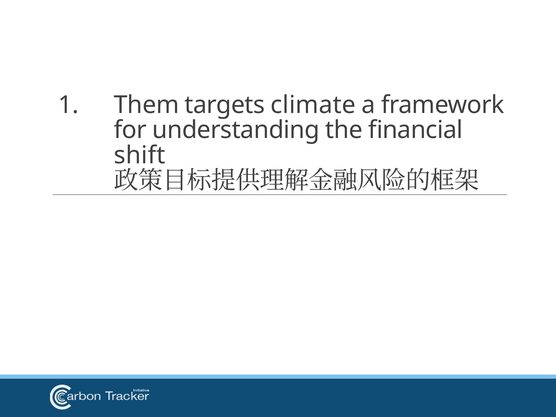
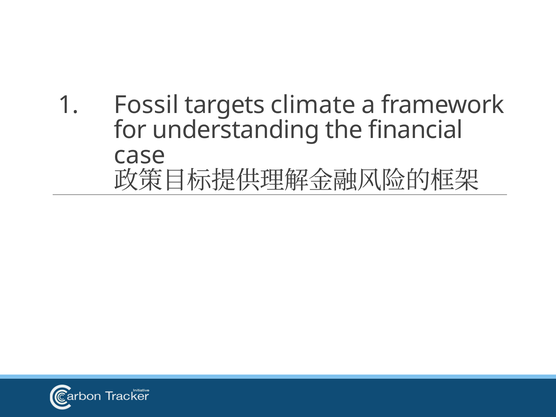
Them: Them -> Fossil
shift: shift -> case
